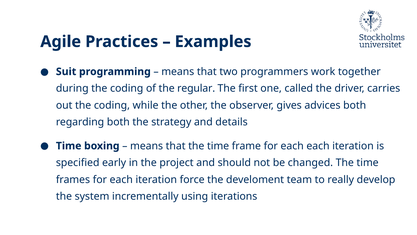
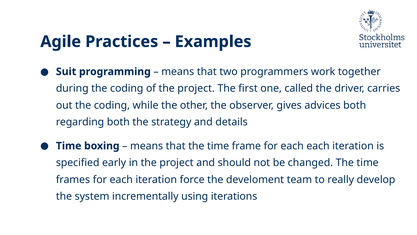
of the regular: regular -> project
